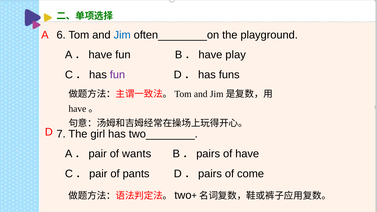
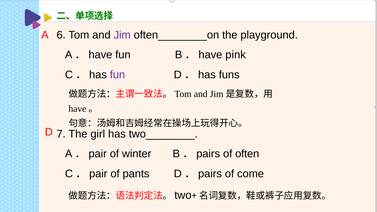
Jim colour: blue -> purple
play: play -> pink
wants: wants -> winter
of have: have -> often
